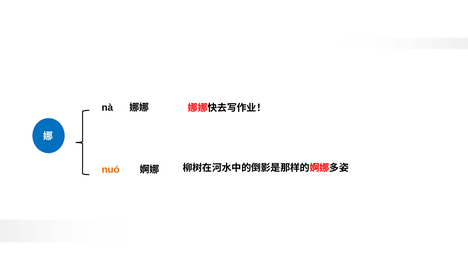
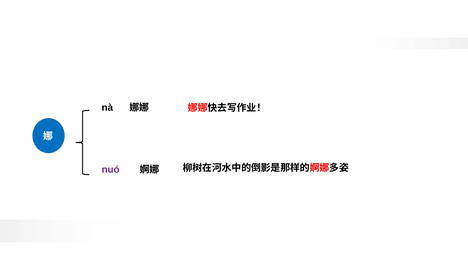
nuó colour: orange -> purple
